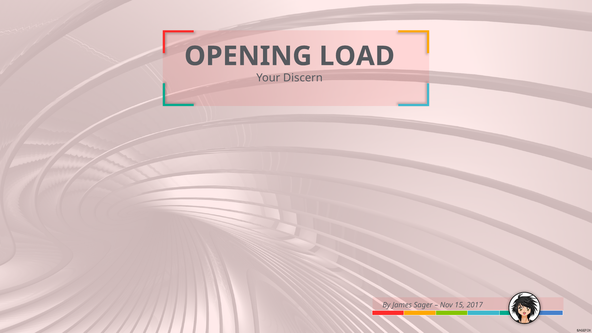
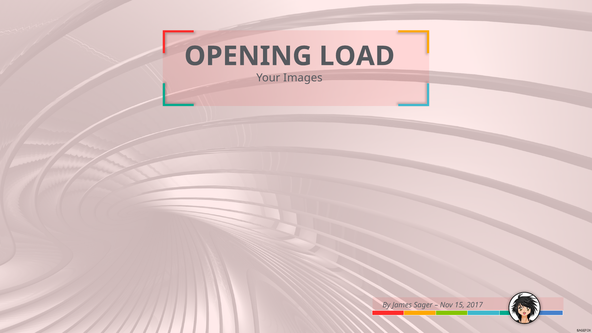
Discern: Discern -> Images
